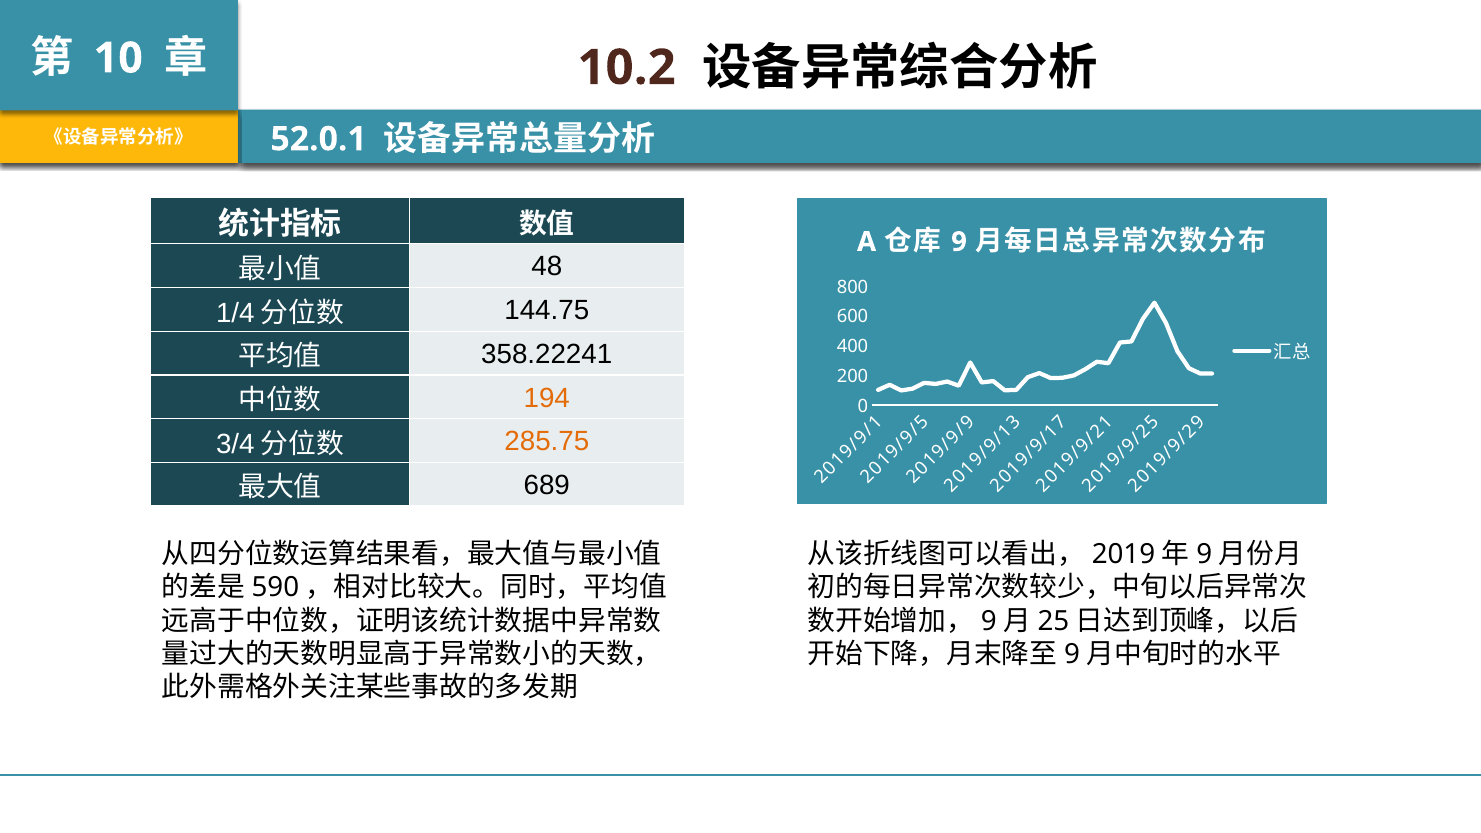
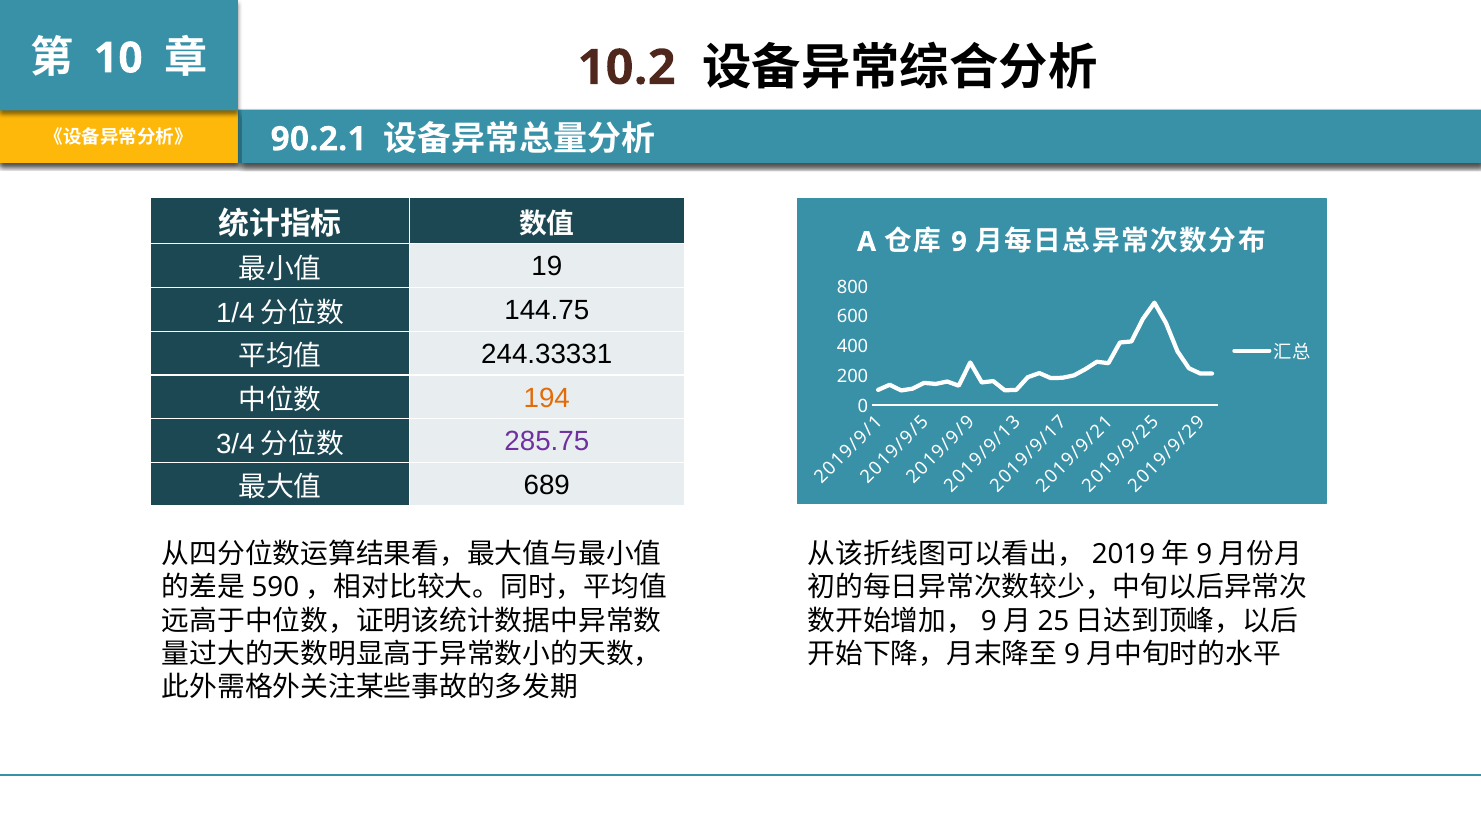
52.0.1: 52.0.1 -> 90.2.1
48: 48 -> 19
358.22241: 358.22241 -> 244.33331
285.75 colour: orange -> purple
